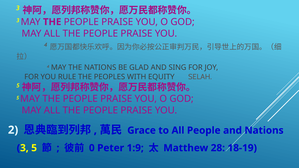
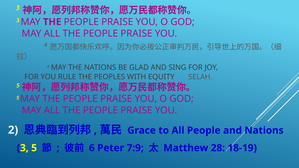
0: 0 -> 6
1:9: 1:9 -> 7:9
